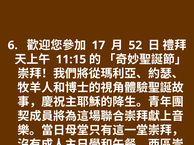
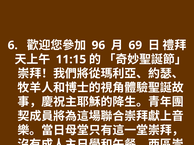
17: 17 -> 96
52: 52 -> 69
